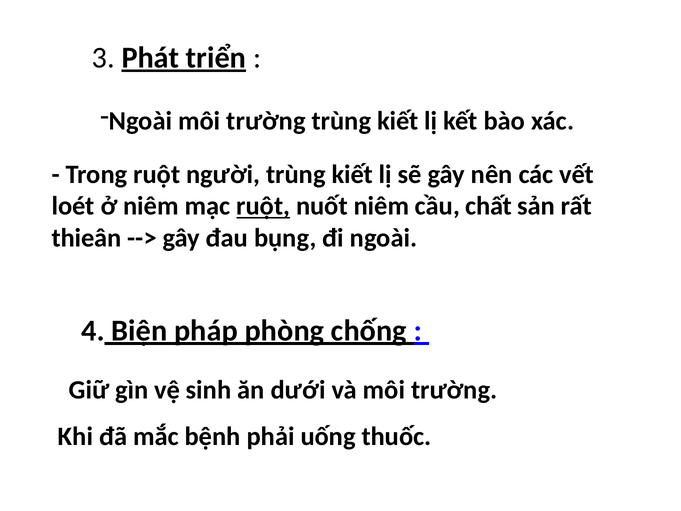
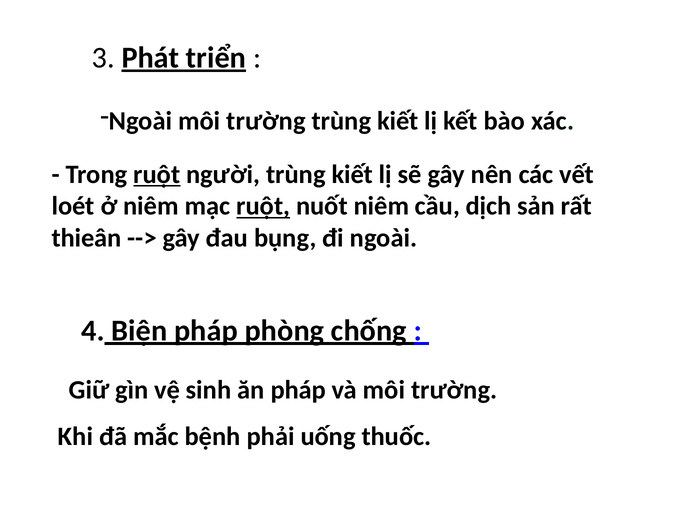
ruột at (157, 174) underline: none -> present
chất: chất -> dịch
ăn dưới: dưới -> pháp
